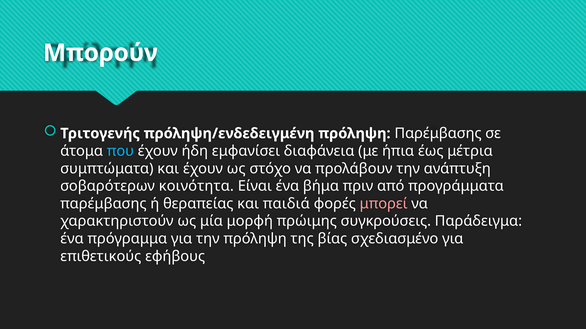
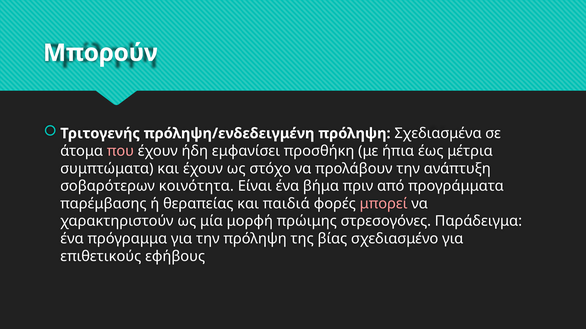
πρόληψη Παρέμβασης: Παρέμβασης -> Σχεδιασμένα
που colour: light blue -> pink
διαφάνεια: διαφάνεια -> προσθήκη
συγκρούσεις: συγκρούσεις -> στρεσογόνες
